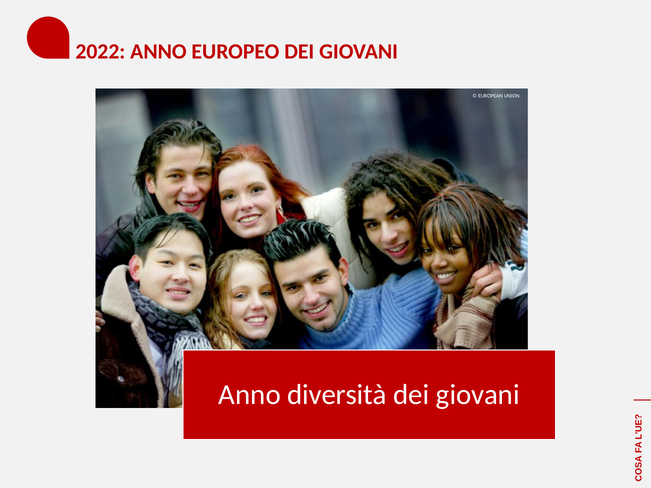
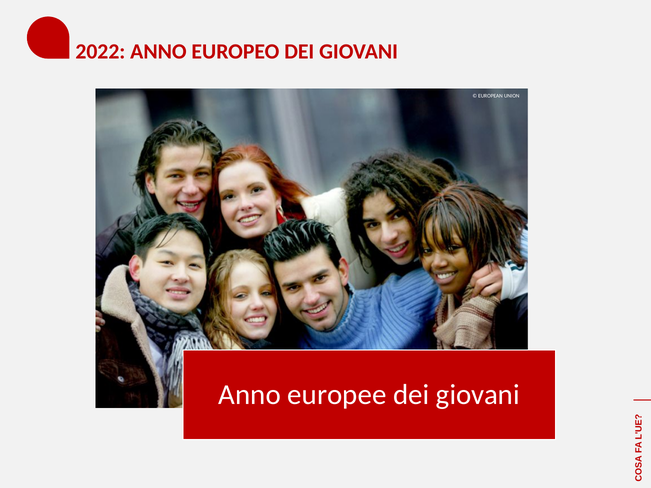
diversità: diversità -> europee
